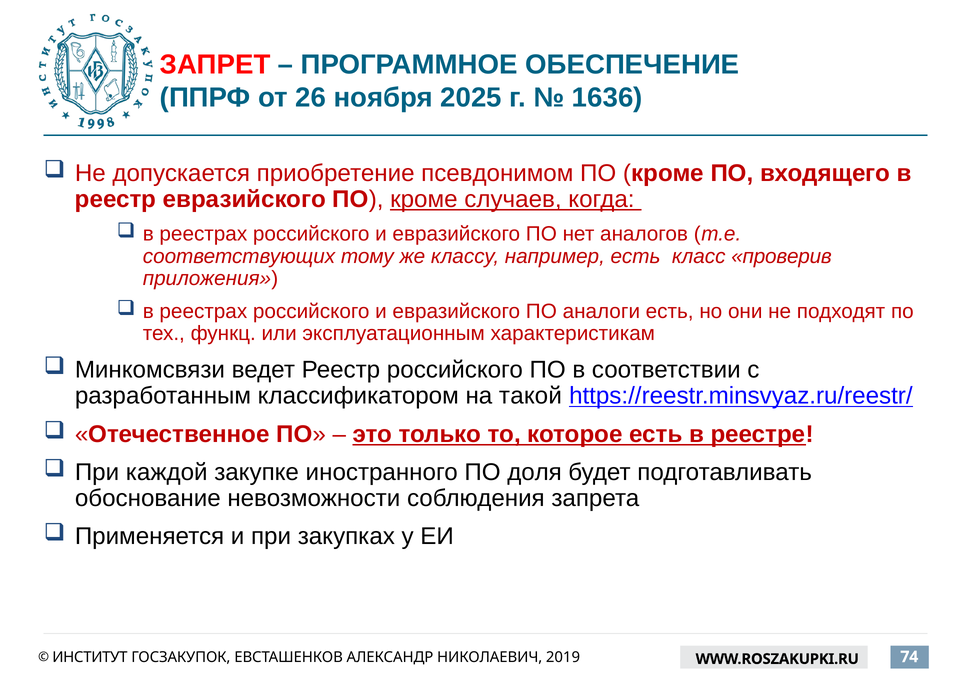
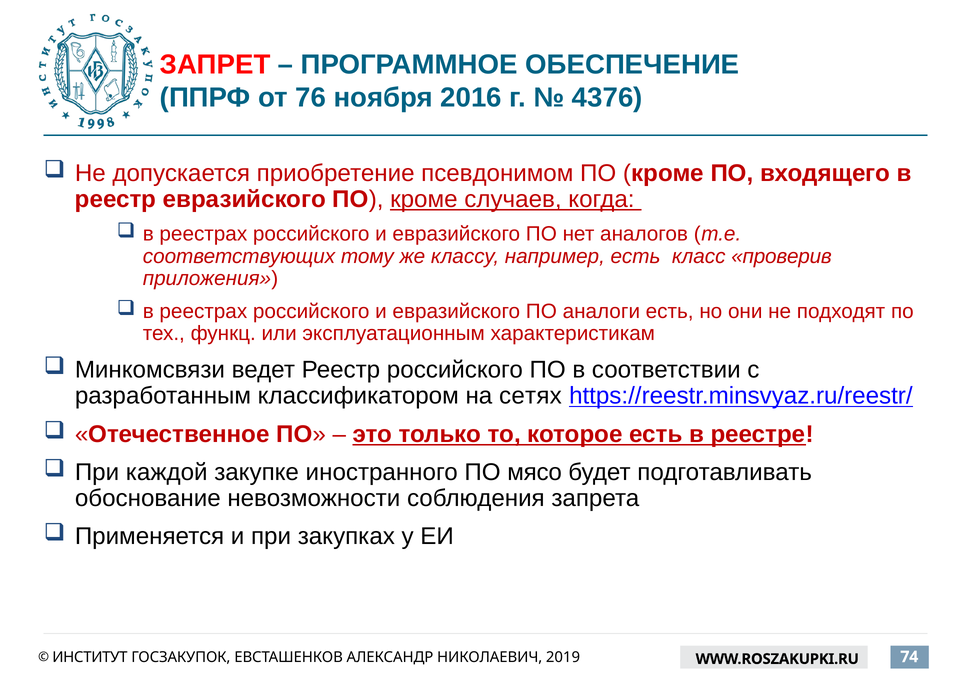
26: 26 -> 76
2025: 2025 -> 2016
1636: 1636 -> 4376
такой: такой -> сетях
доля: доля -> мясо
